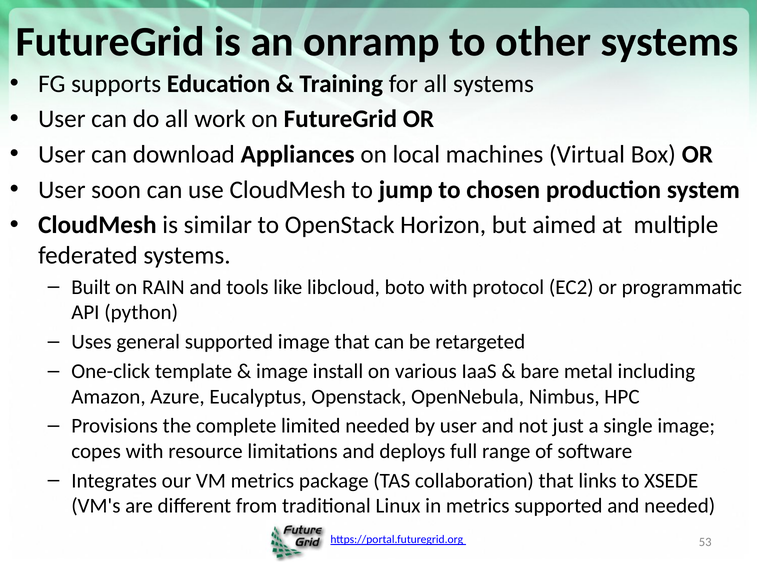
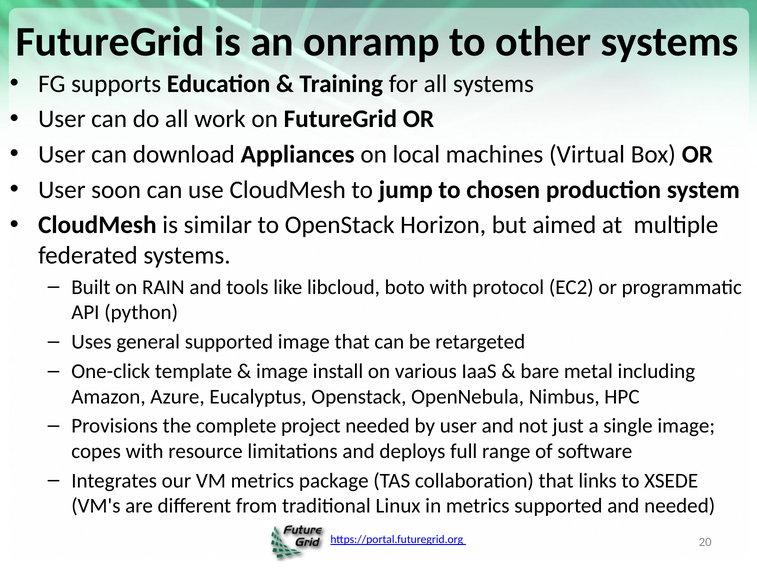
limited: limited -> project
53: 53 -> 20
